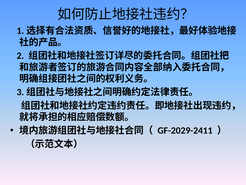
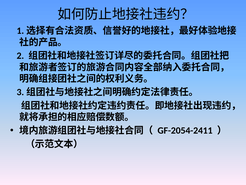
GF-2029-2411: GF-2029-2411 -> GF-2054-2411
